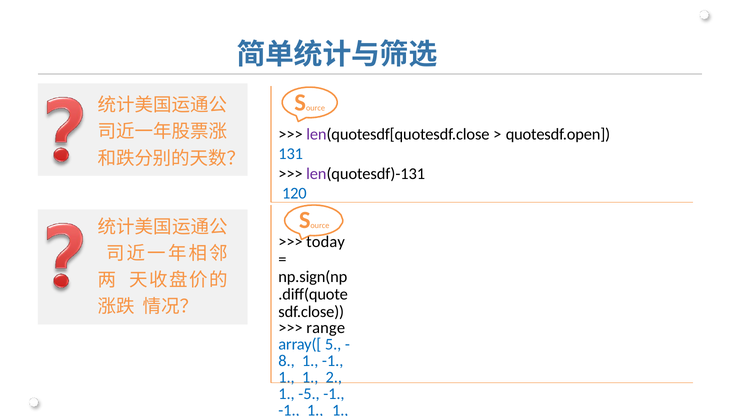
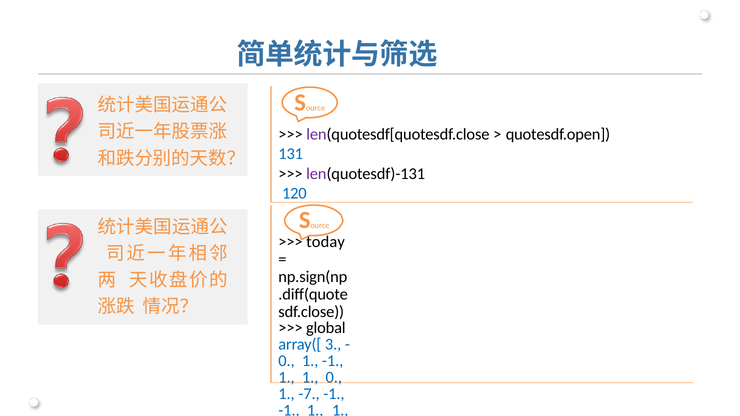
range: range -> global
5: 5 -> 3
8 at (287, 361): 8 -> 0
1 2: 2 -> 0
-5: -5 -> -7
